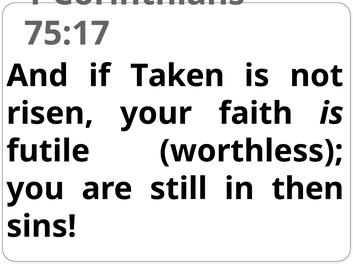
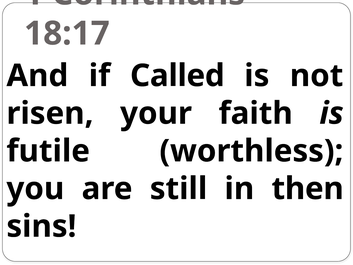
75:17: 75:17 -> 18:17
Taken: Taken -> Called
